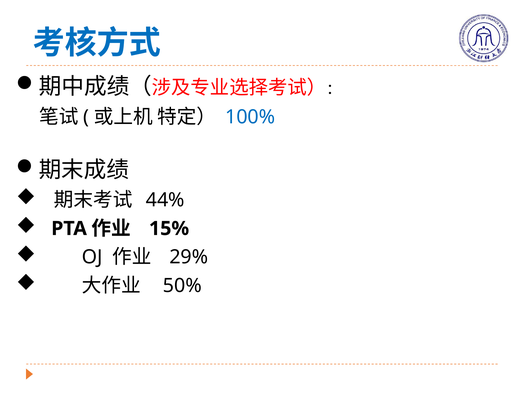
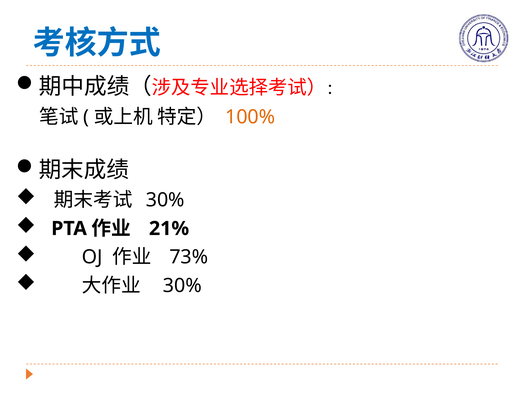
100% colour: blue -> orange
44% at (165, 200): 44% -> 30%
15%: 15% -> 21%
29%: 29% -> 73%
50% at (182, 286): 50% -> 30%
